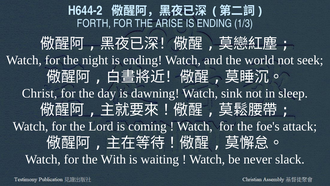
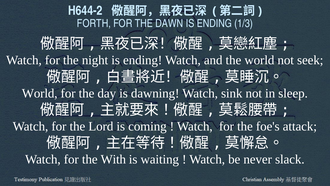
ARISE: ARISE -> DAWN
Christ at (40, 93): Christ -> World
